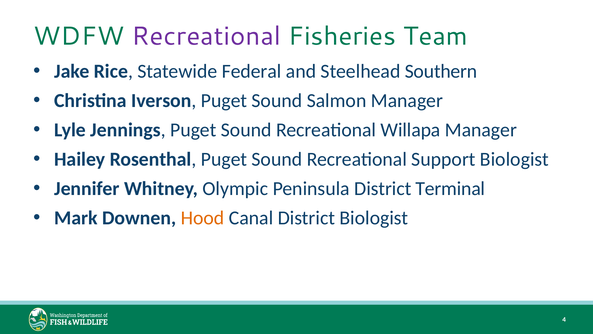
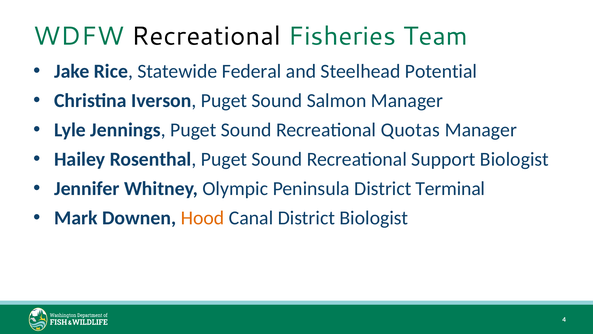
Recreational at (206, 36) colour: purple -> black
Southern: Southern -> Potential
Willapa: Willapa -> Quotas
